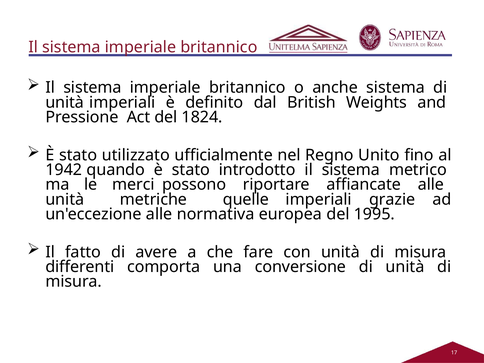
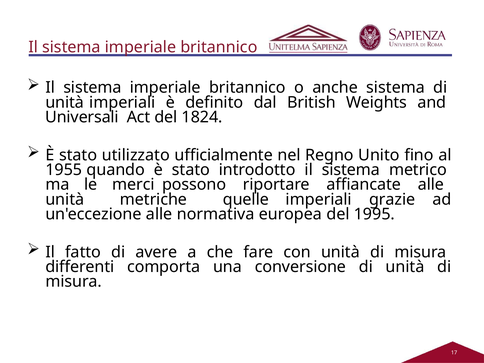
Pressione: Pressione -> Universali
1942: 1942 -> 1955
